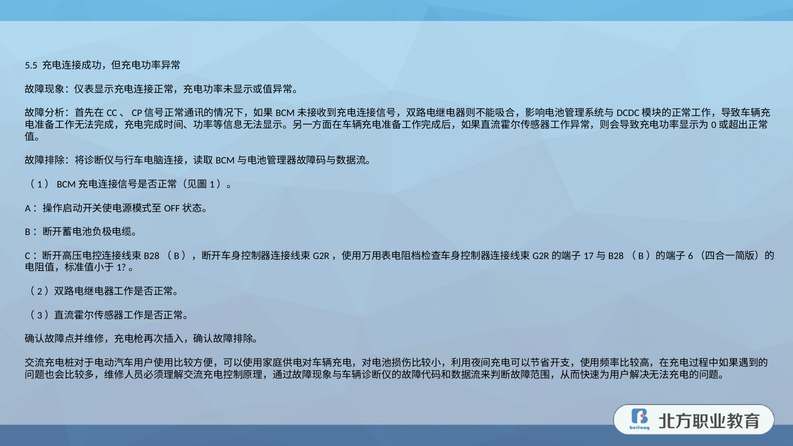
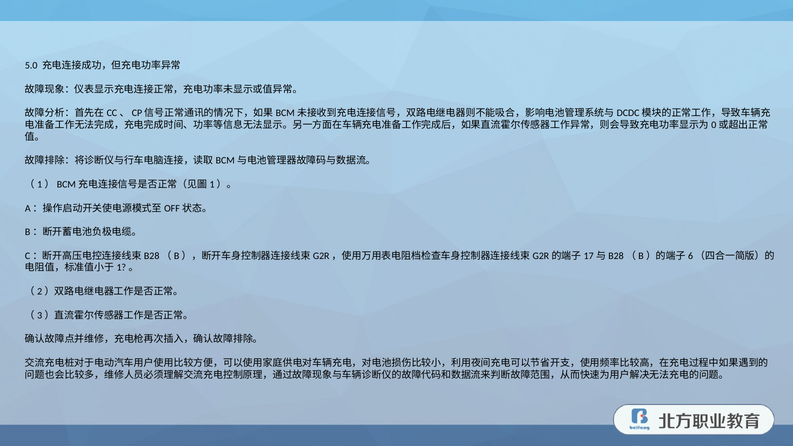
5.5: 5.5 -> 5.0
